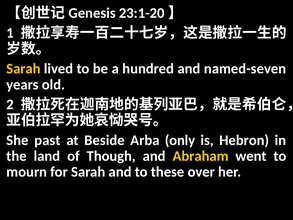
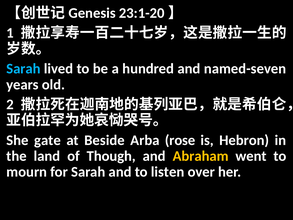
Sarah at (23, 69) colour: yellow -> light blue
past: past -> gate
only: only -> rose
these: these -> listen
